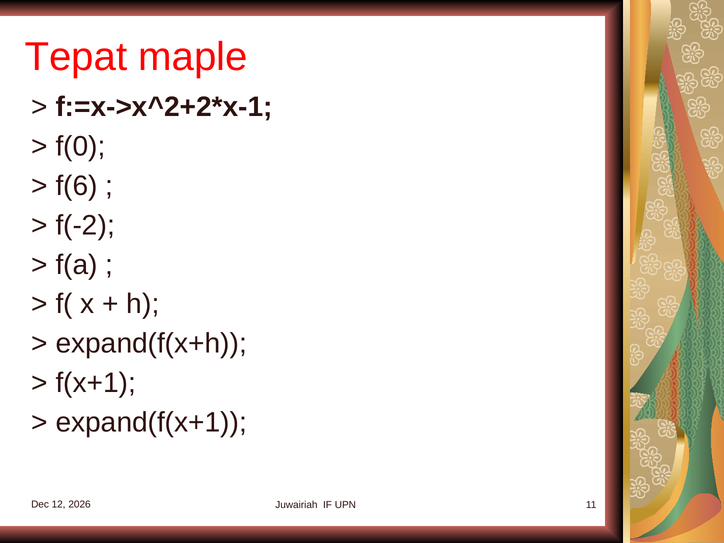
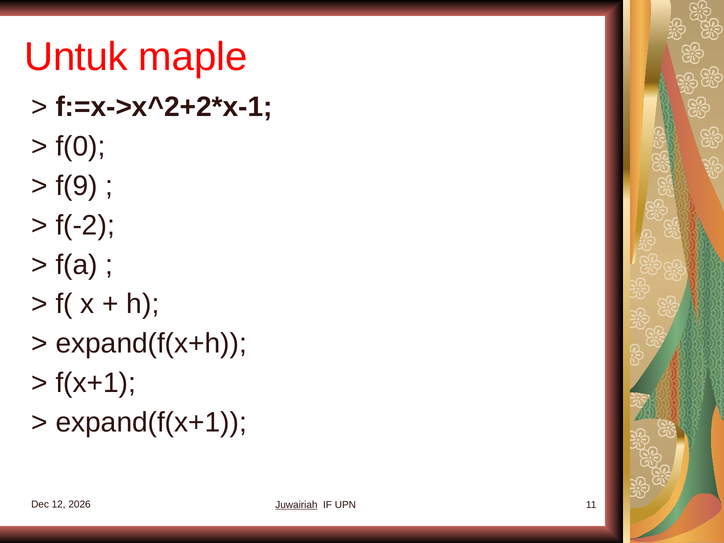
Tepat: Tepat -> Untuk
f(6: f(6 -> f(9
Juwairiah underline: none -> present
